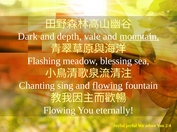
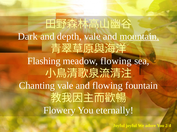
meadow blessing: blessing -> flowing
Chanting sing: sing -> vale
flowing at (107, 86) underline: present -> none
Flowing at (59, 111): Flowing -> Flowery
